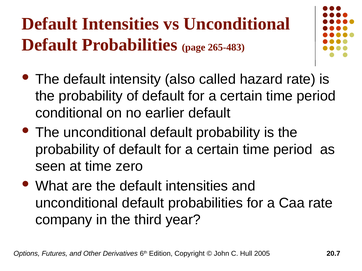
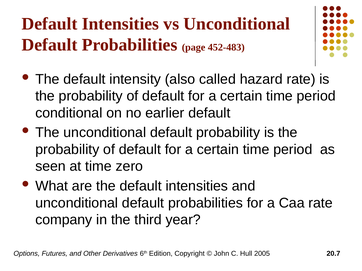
265-483: 265-483 -> 452-483
